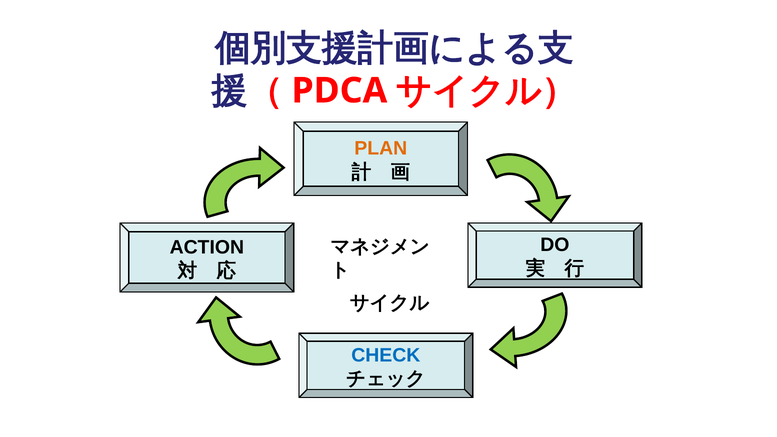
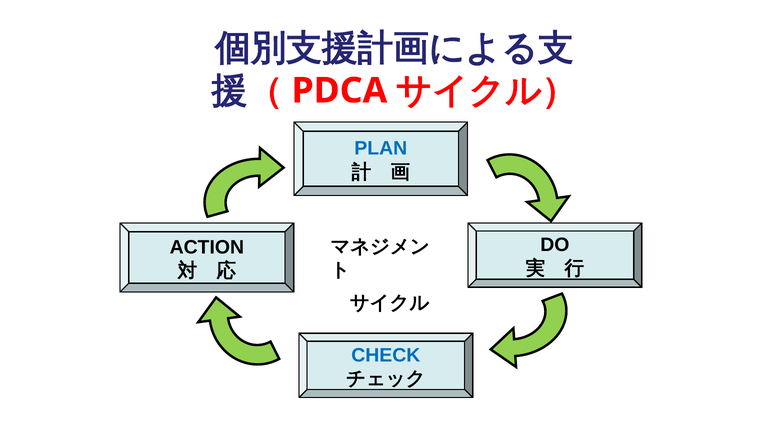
PLAN colour: orange -> blue
